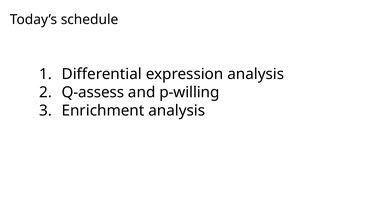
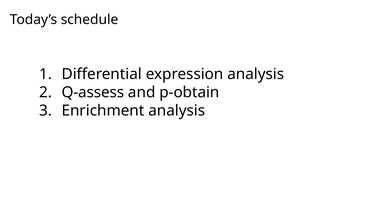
p-willing: p-willing -> p-obtain
